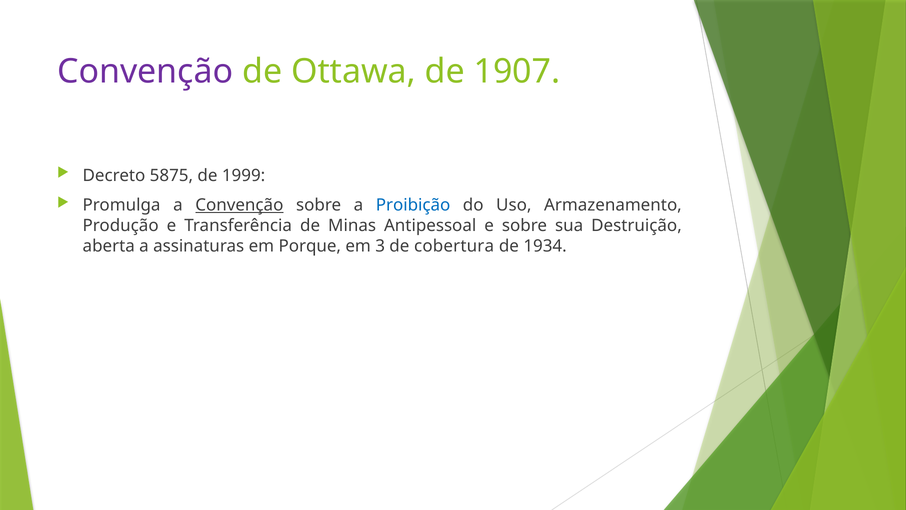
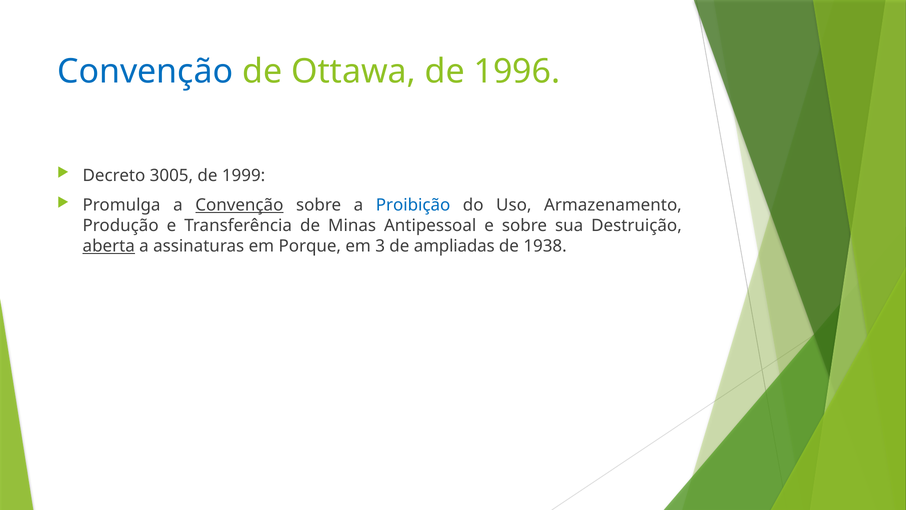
Convenção at (145, 71) colour: purple -> blue
1907: 1907 -> 1996
5875: 5875 -> 3005
aberta underline: none -> present
cobertura: cobertura -> ampliadas
1934: 1934 -> 1938
